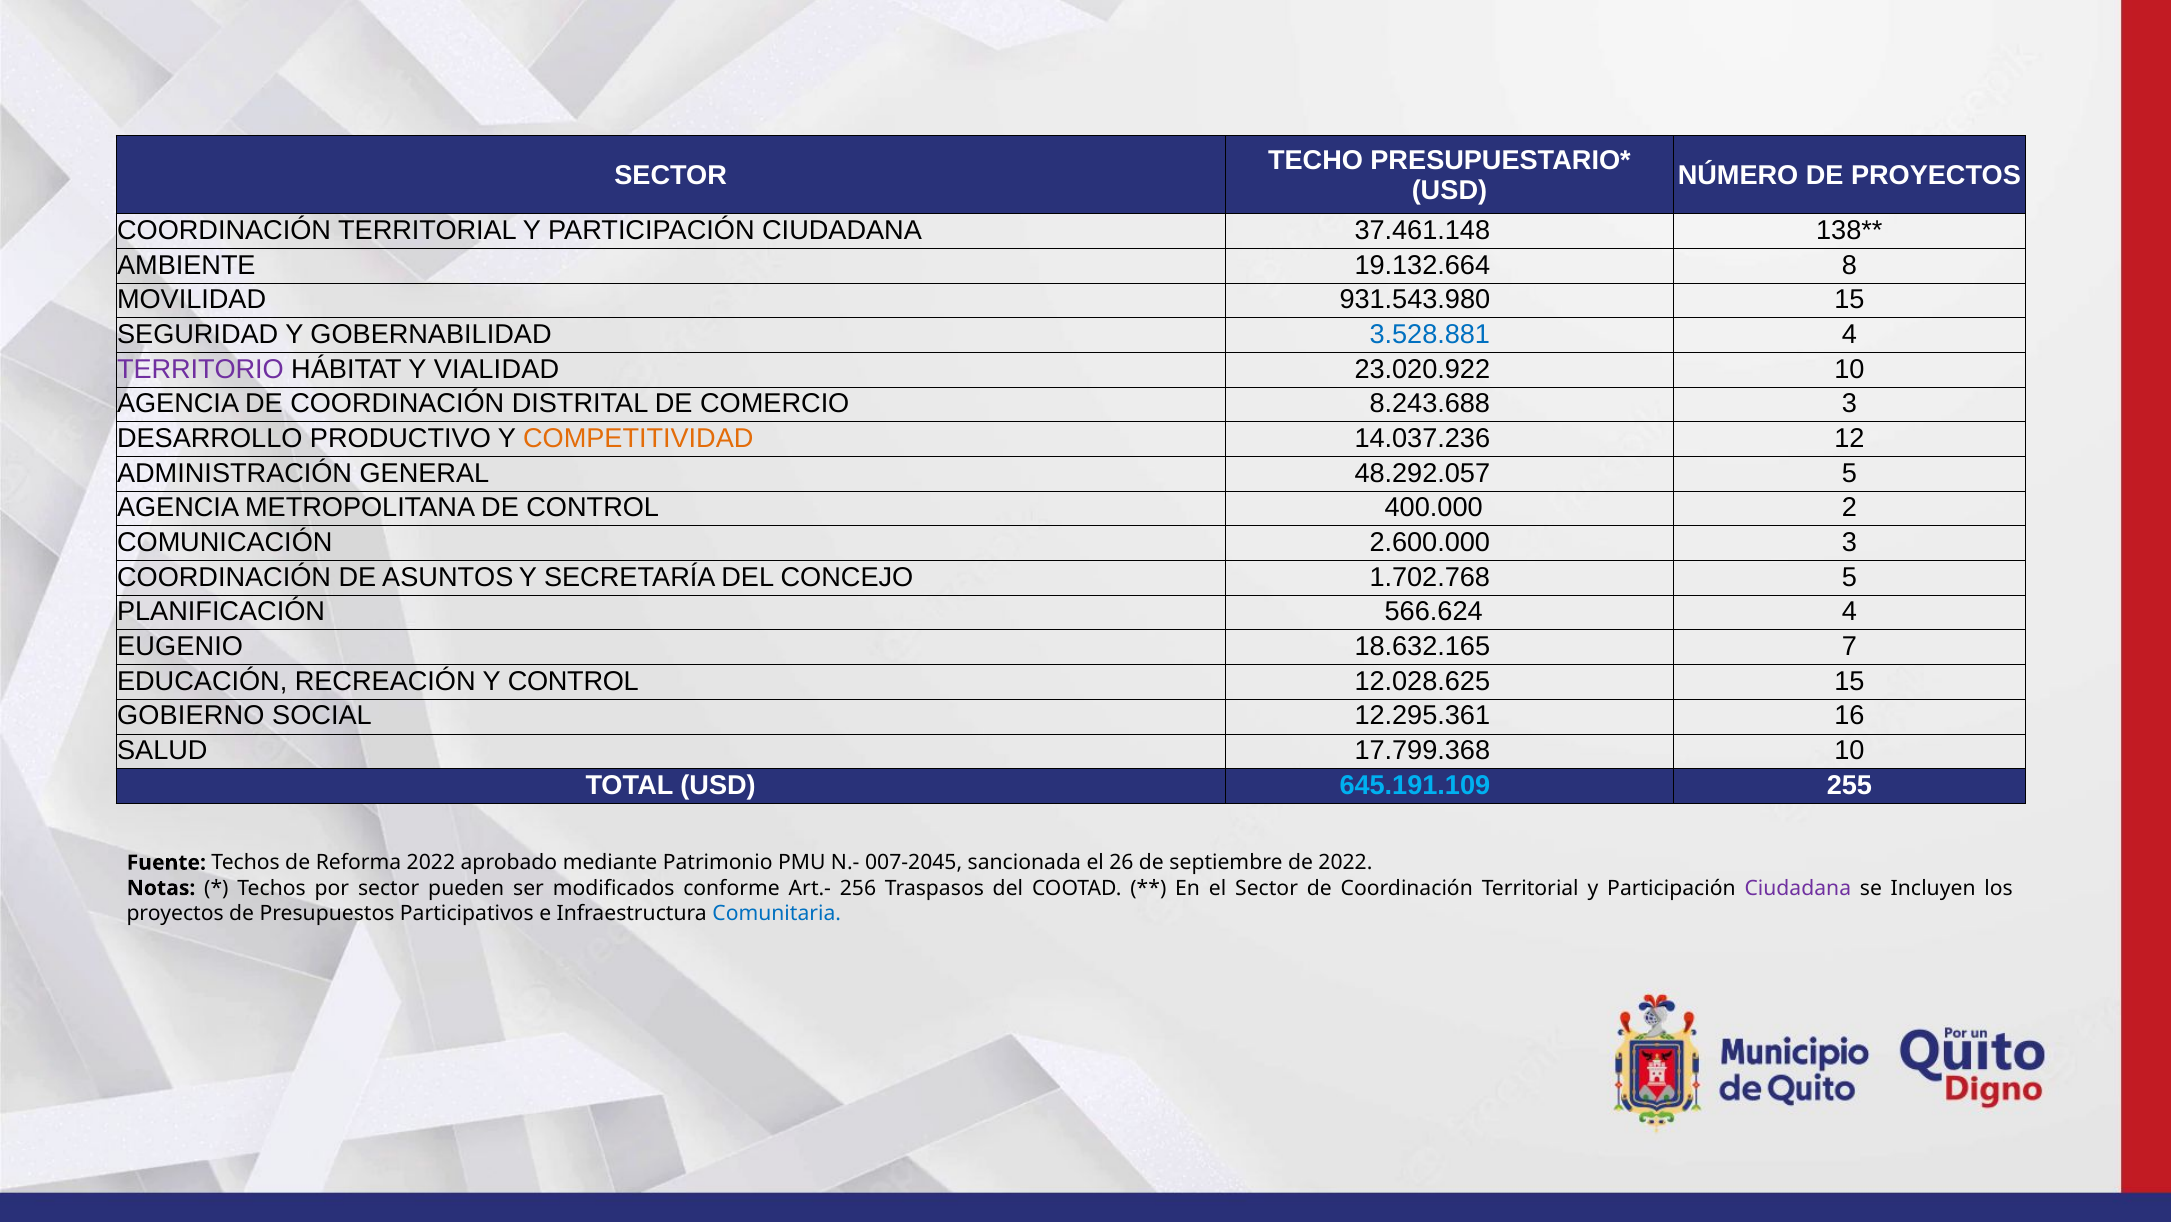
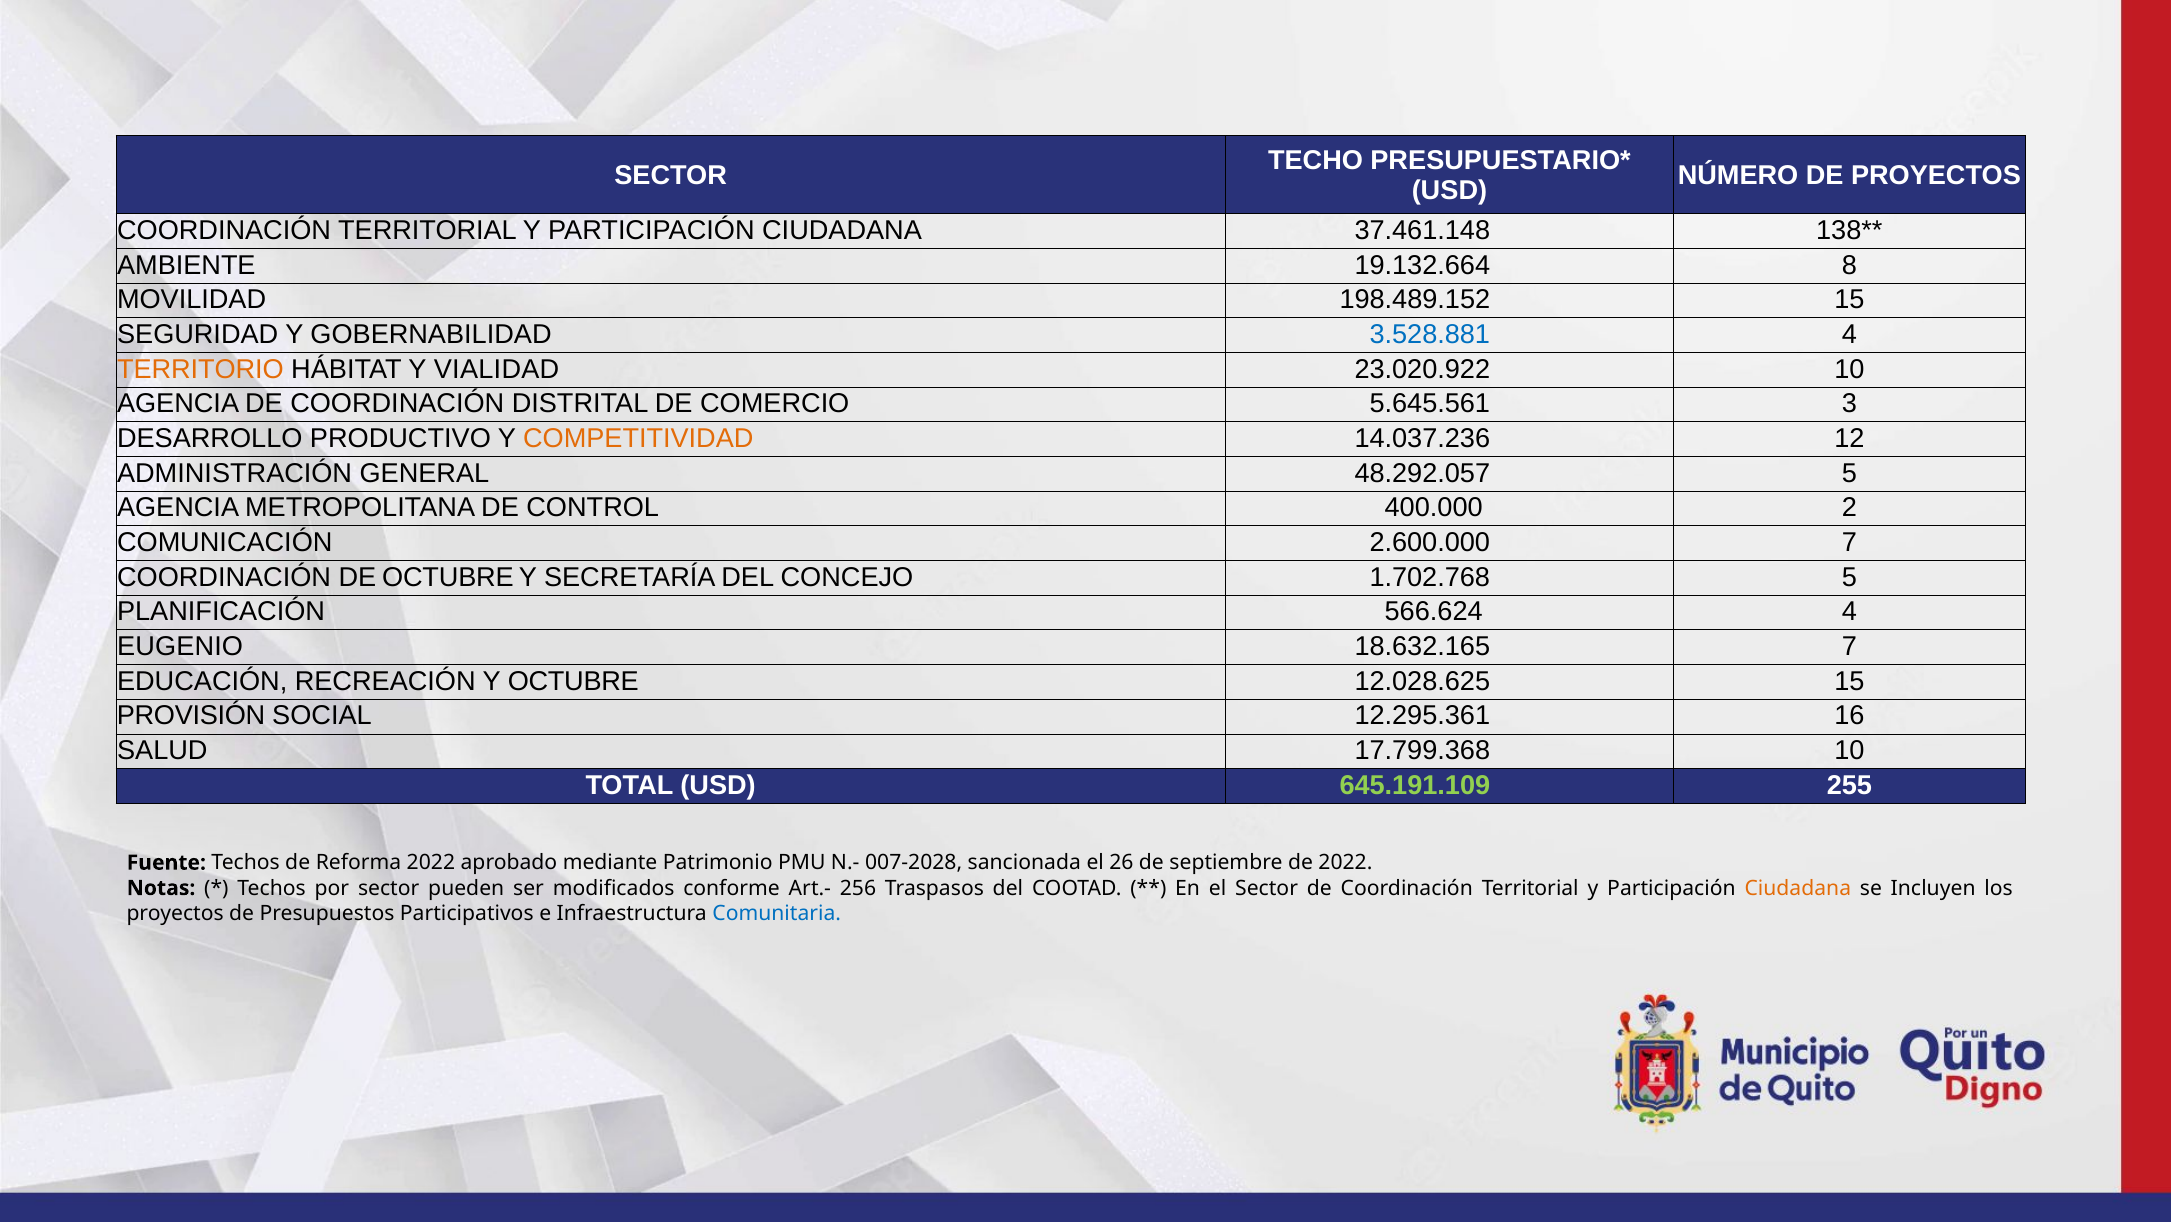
931.543.980: 931.543.980 -> 198.489.152
TERRITORIO colour: purple -> orange
8.243.688: 8.243.688 -> 5.645.561
2.600.000 3: 3 -> 7
DE ASUNTOS: ASUNTOS -> OCTUBRE
Y CONTROL: CONTROL -> OCTUBRE
GOBIERNO: GOBIERNO -> PROVISIÓN
645.191.109 colour: light blue -> light green
007-2045: 007-2045 -> 007-2028
Ciudadana at (1798, 888) colour: purple -> orange
